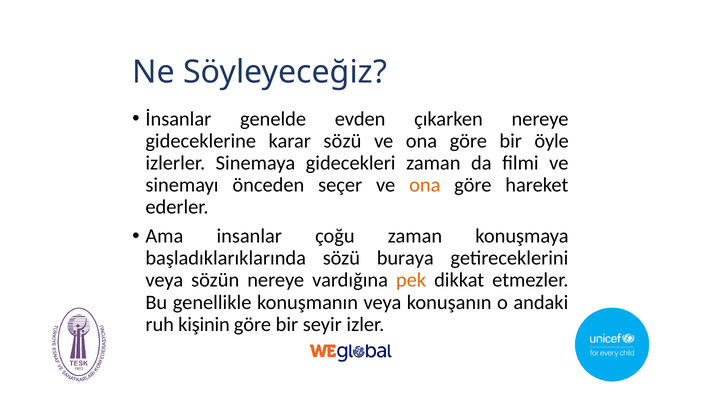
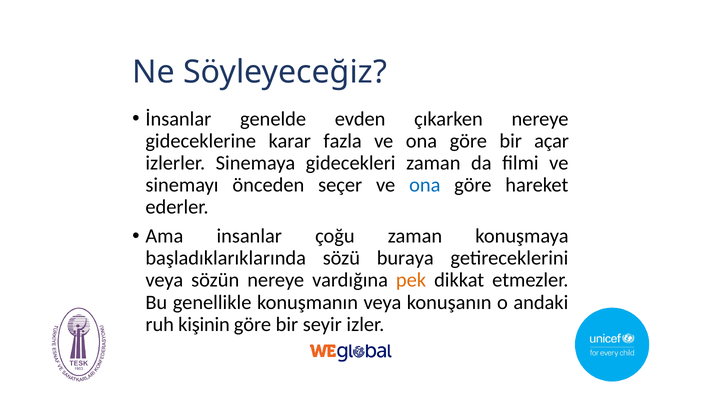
karar sözü: sözü -> fazla
öyle: öyle -> açar
ona at (425, 185) colour: orange -> blue
